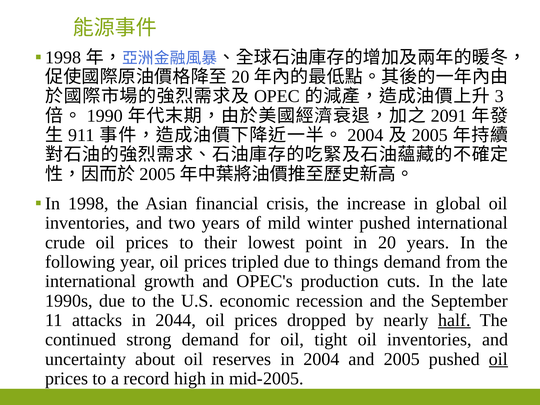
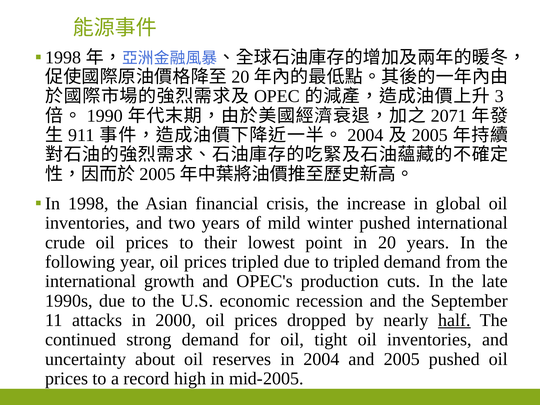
2091: 2091 -> 2071
to things: things -> tripled
2044: 2044 -> 2000
oil at (498, 359) underline: present -> none
